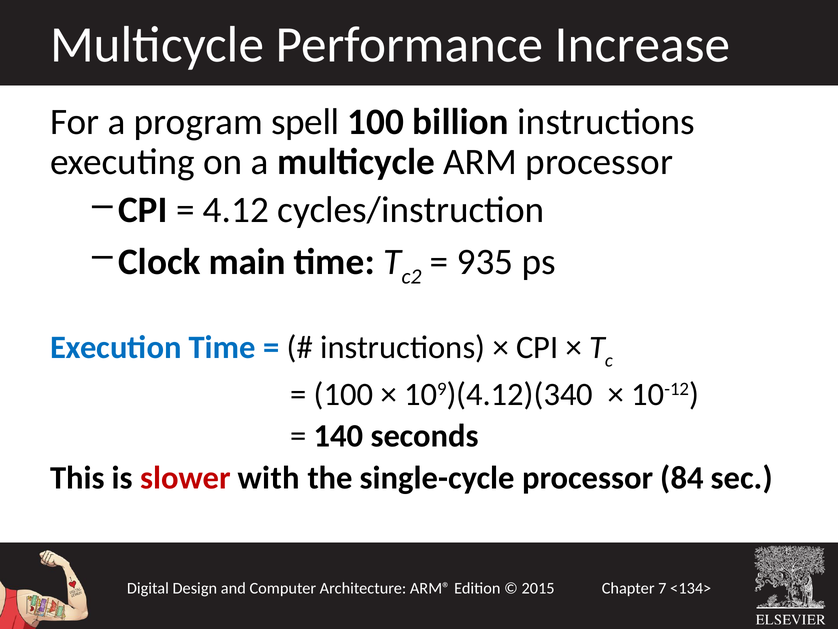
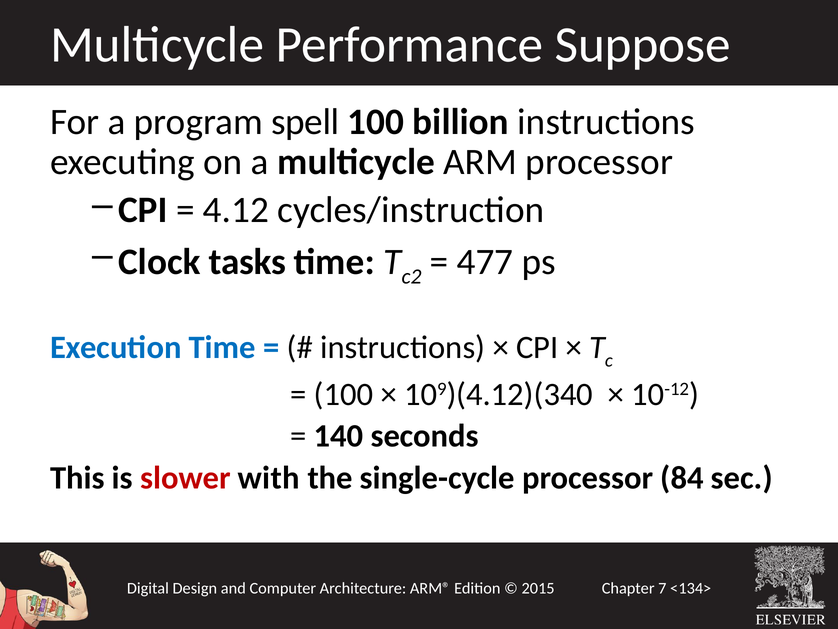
Increase: Increase -> Suppose
main: main -> tasks
935: 935 -> 477
